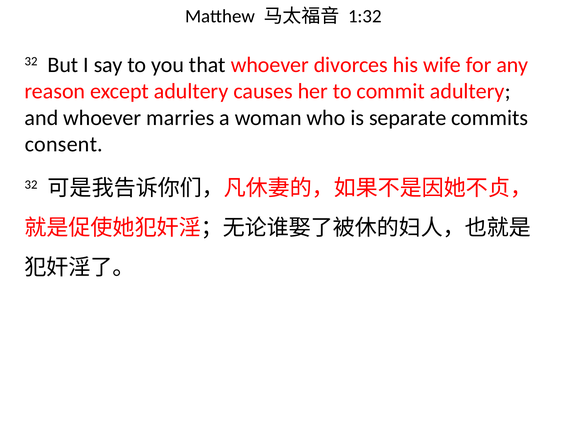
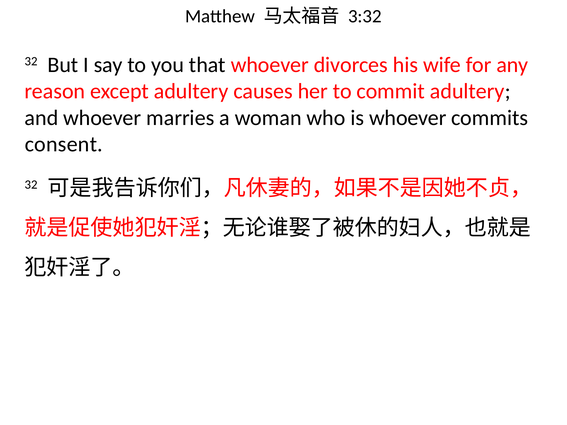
1:32: 1:32 -> 3:32
is separate: separate -> whoever
